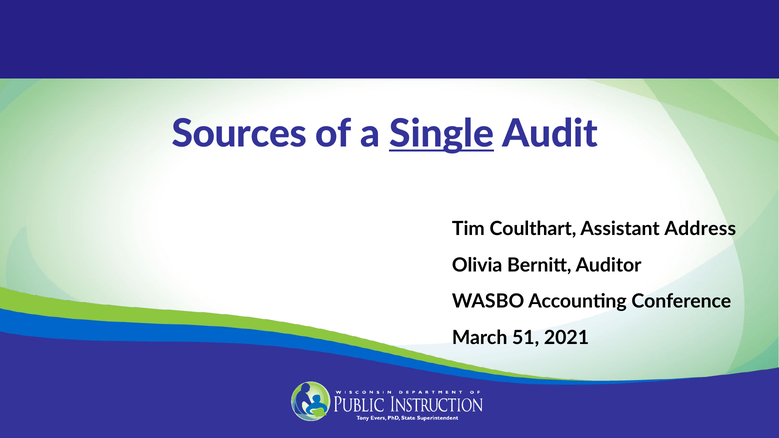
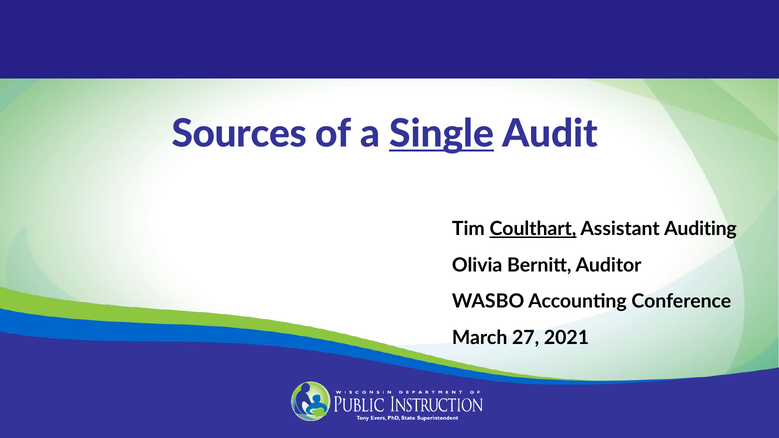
Coulthart underline: none -> present
Address: Address -> Auditing
51: 51 -> 27
